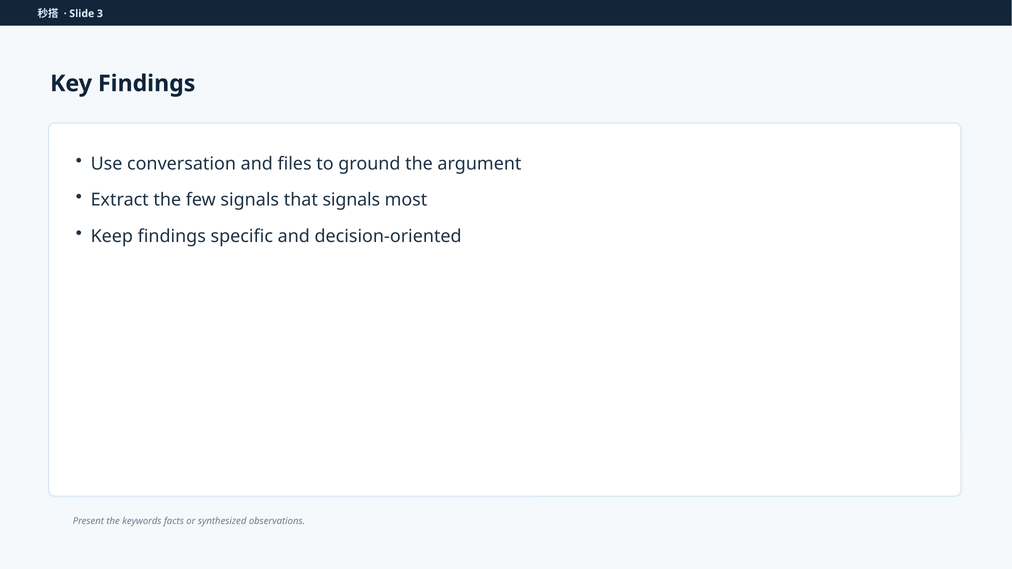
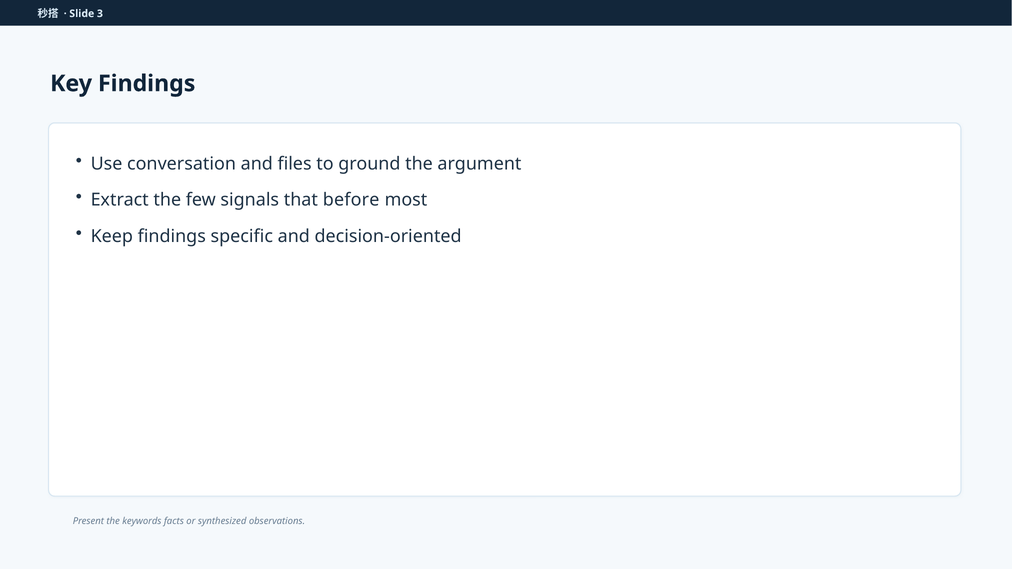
that signals: signals -> before
